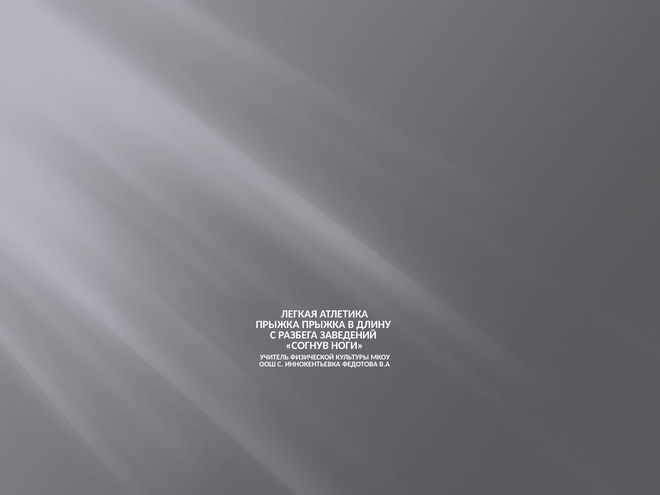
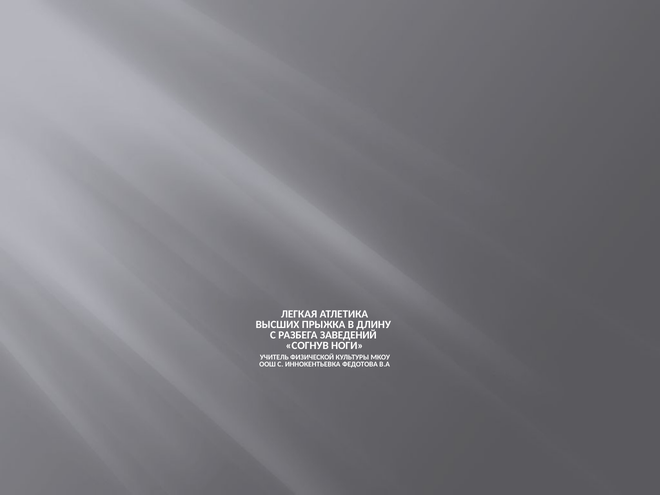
ПРЫЖКА at (277, 325): ПРЫЖКА -> ВЫСШИХ
